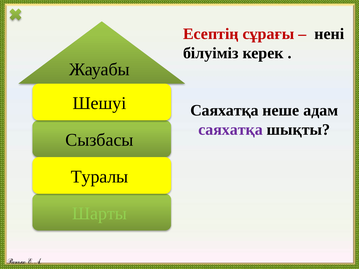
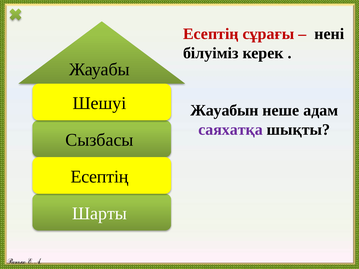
Саяхатқа at (224, 111): Саяхатқа -> Жауабын
Туралы at (100, 177): Туралы -> Есептің
Шарты colour: light green -> white
